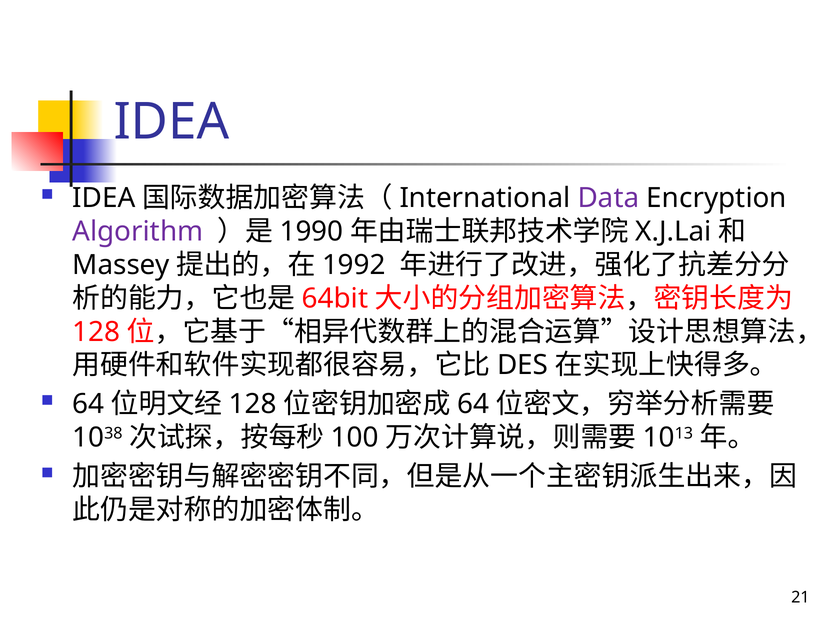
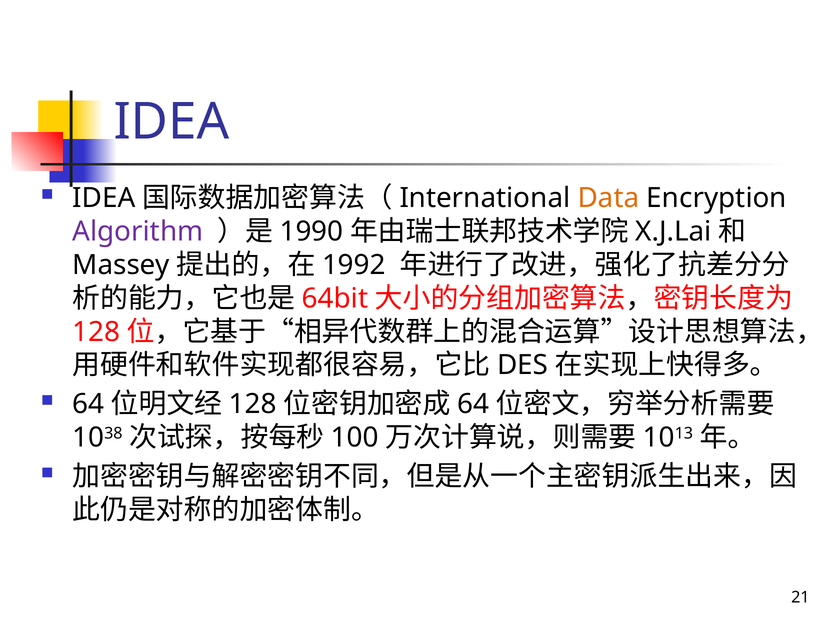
Data colour: purple -> orange
